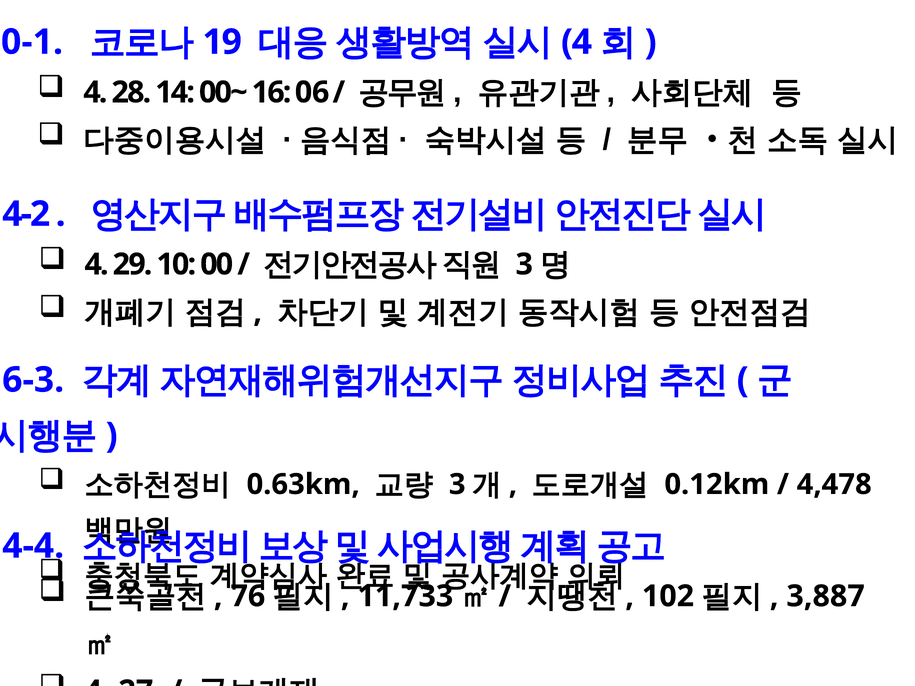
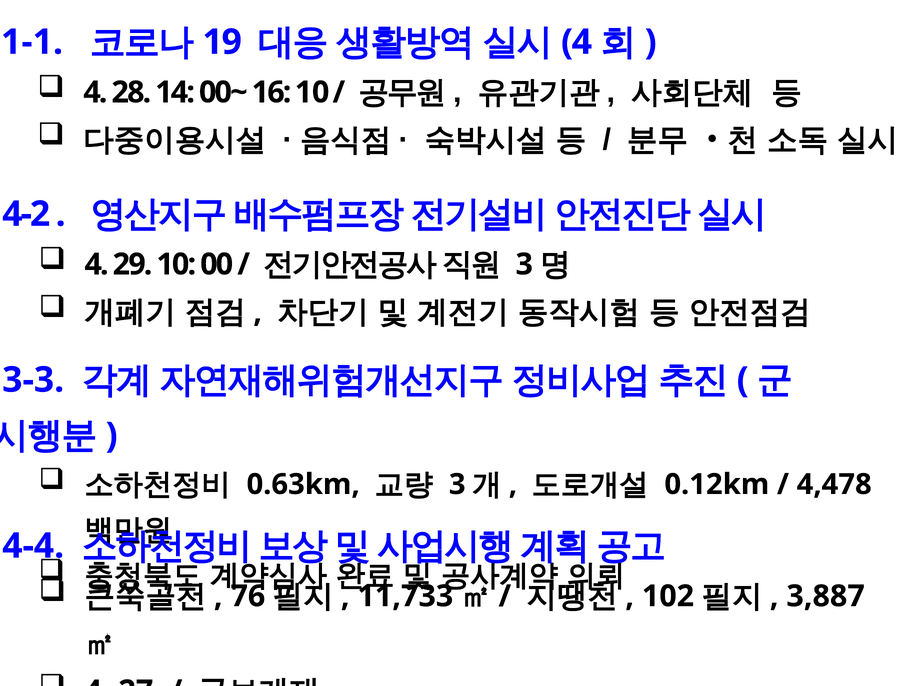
0-1: 0-1 -> 1-1
16 06: 06 -> 10
6-3: 6-3 -> 3-3
